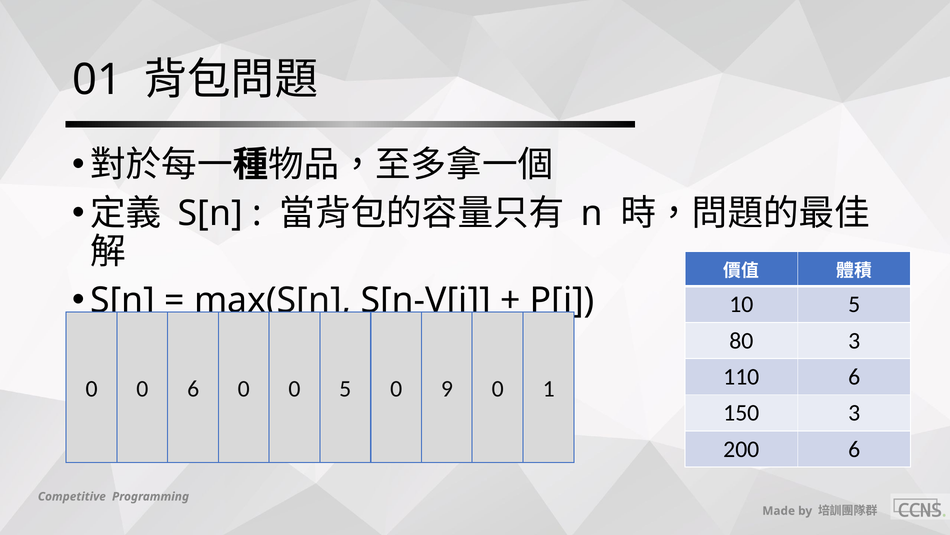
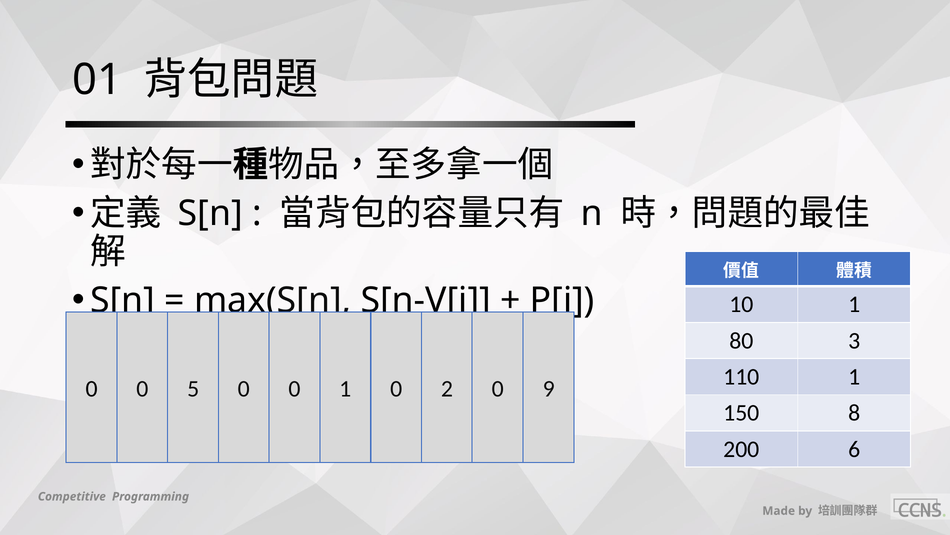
10 5: 5 -> 1
110 6: 6 -> 1
0 6: 6 -> 5
0 5: 5 -> 1
9: 9 -> 2
1: 1 -> 9
150 3: 3 -> 8
